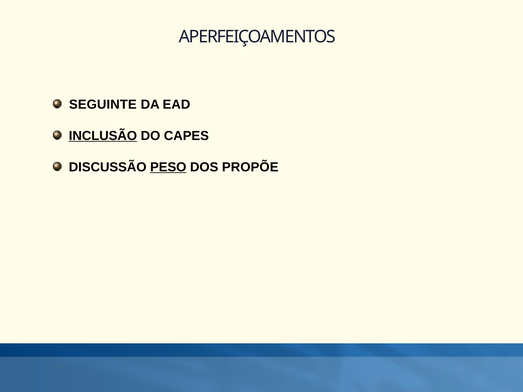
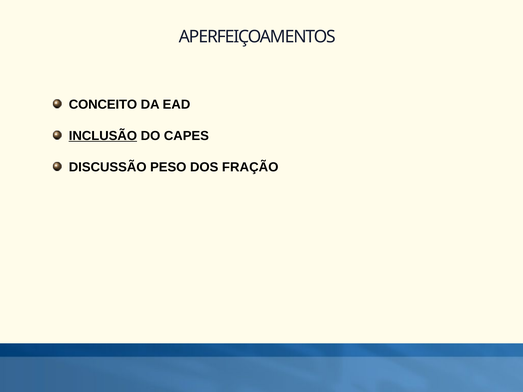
SEGUINTE: SEGUINTE -> CONCEITO
PESO underline: present -> none
PROPÕE: PROPÕE -> FRAÇÃO
